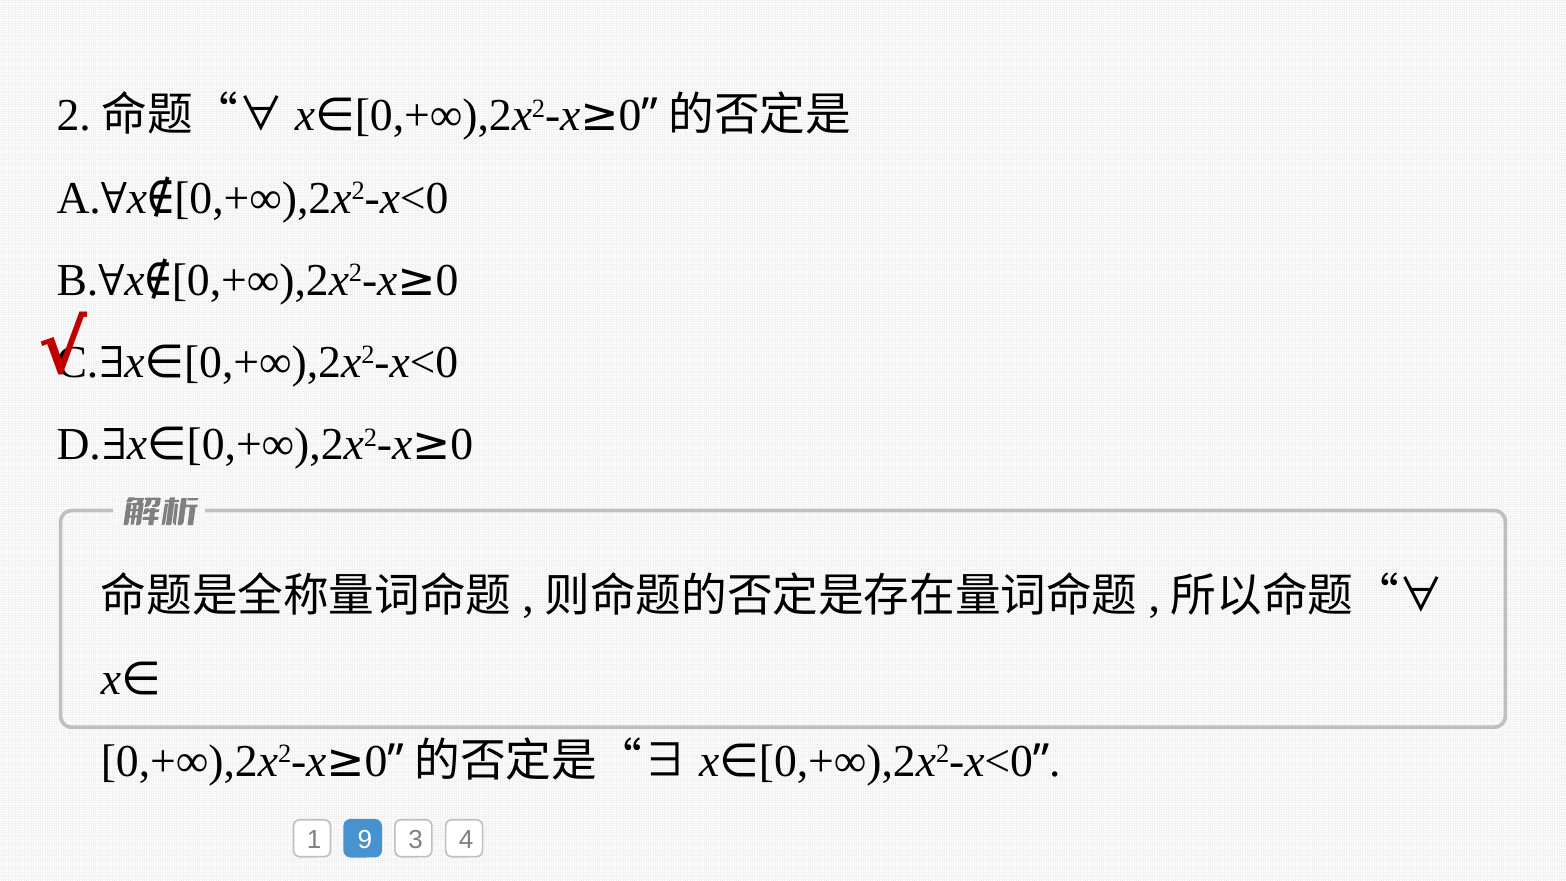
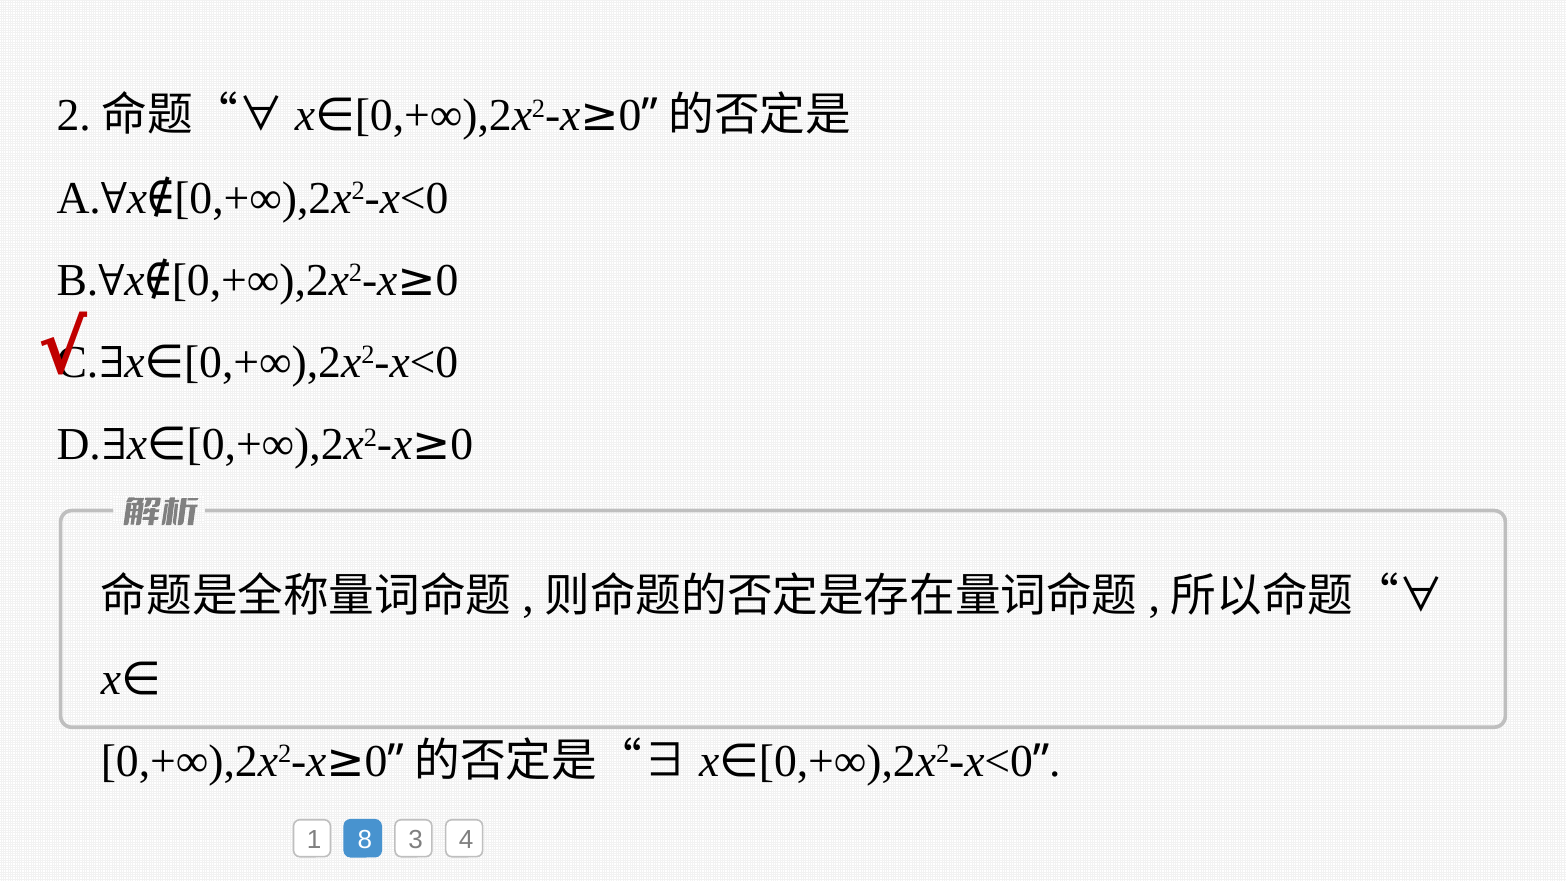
9: 9 -> 8
